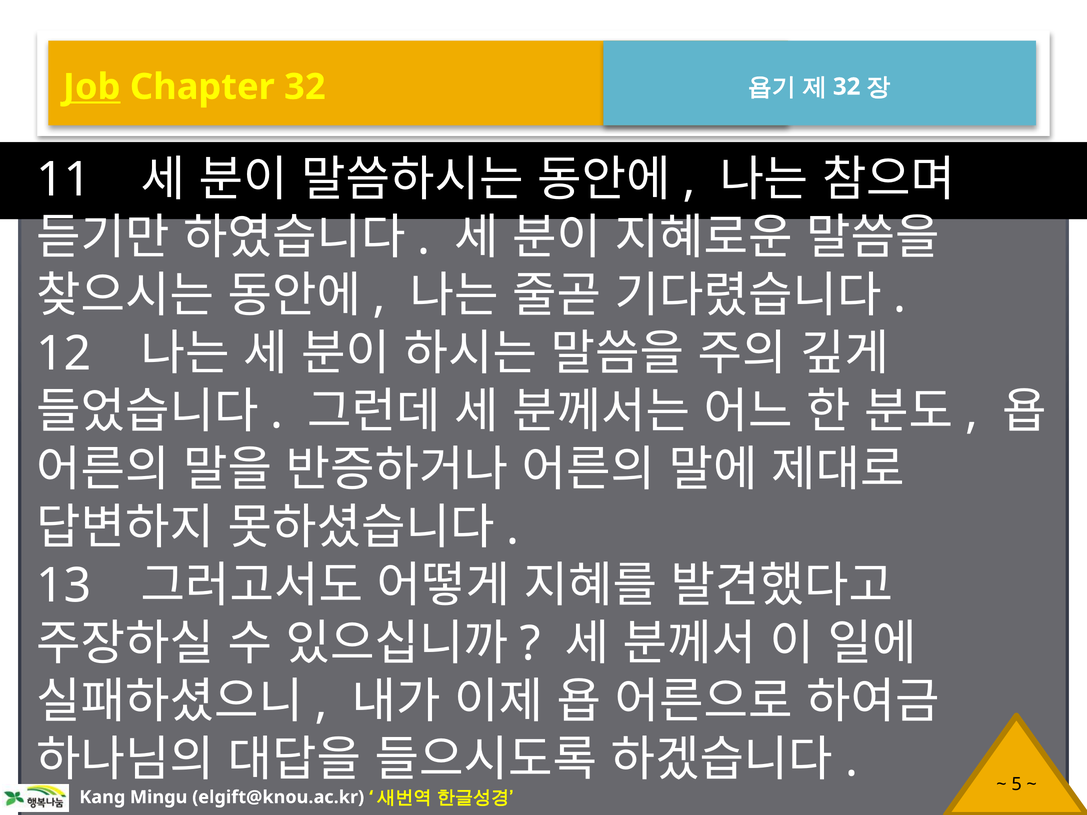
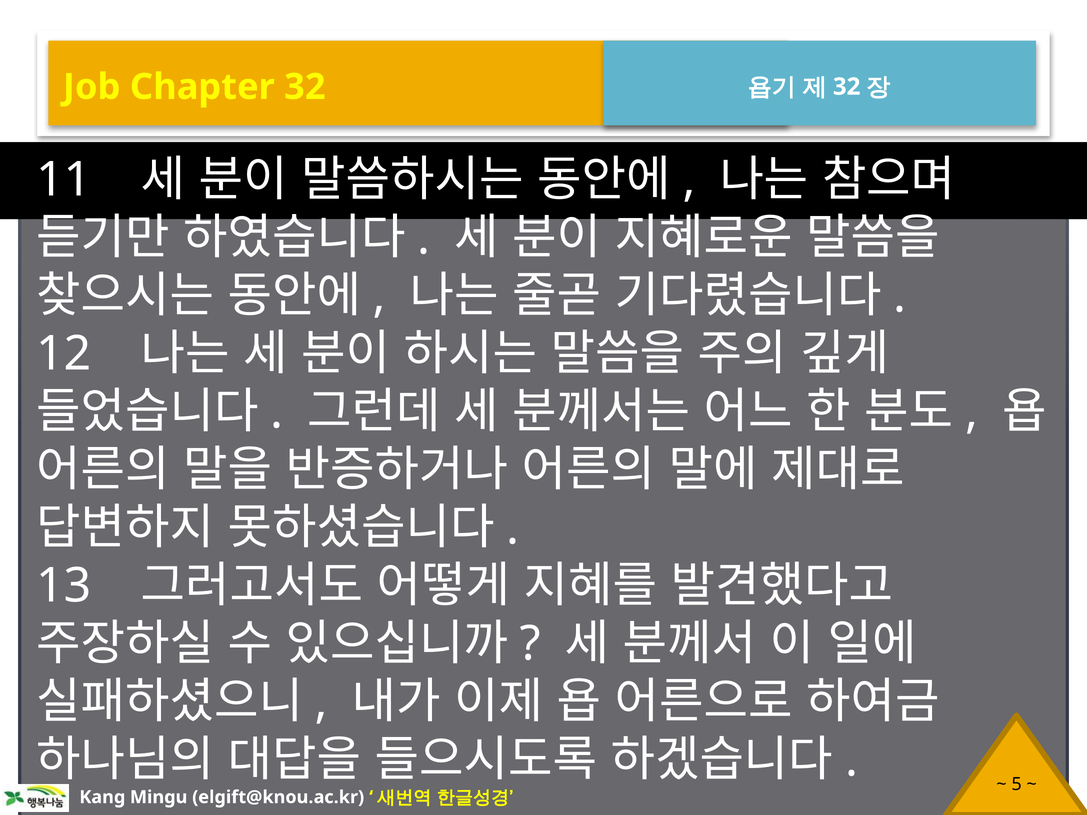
Job underline: present -> none
